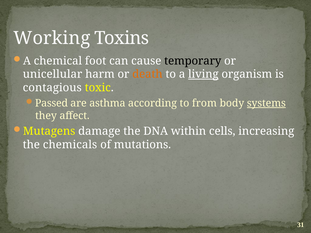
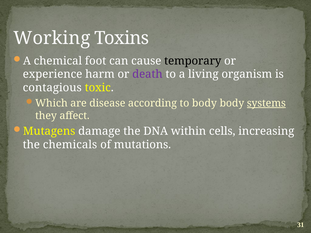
unicellular: unicellular -> experience
death colour: orange -> purple
living underline: present -> none
Passed: Passed -> Which
asthma: asthma -> disease
to from: from -> body
